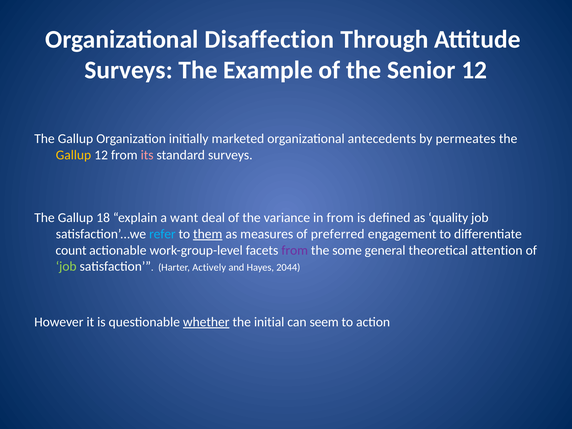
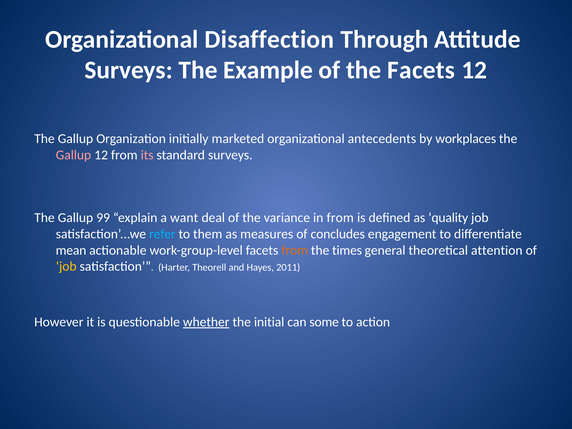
the Senior: Senior -> Facets
permeates: permeates -> workplaces
Gallup at (73, 155) colour: yellow -> pink
18: 18 -> 99
them underline: present -> none
preferred: preferred -> concludes
count: count -> mean
from at (295, 250) colour: purple -> orange
some: some -> times
job at (66, 266) colour: light green -> yellow
Actively: Actively -> Theorell
2044: 2044 -> 2011
seem: seem -> some
